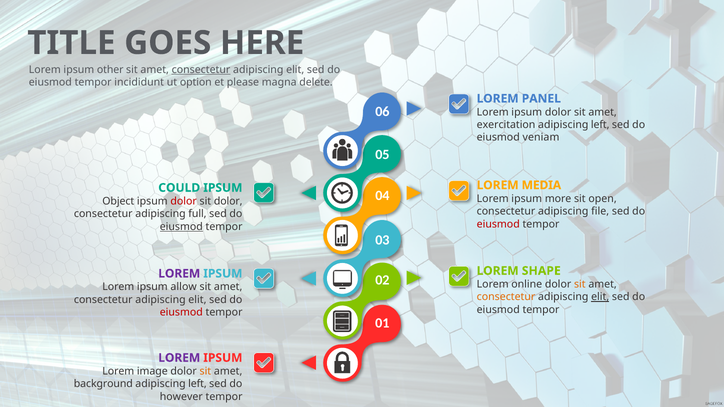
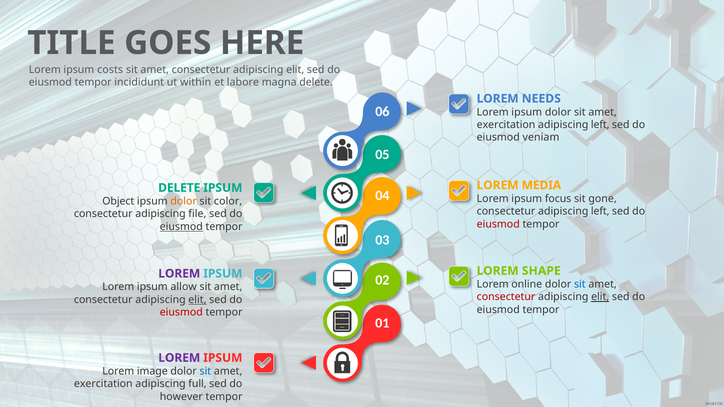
other: other -> costs
consectetur at (201, 70) underline: present -> none
option: option -> within
please: please -> labore
PANEL: PANEL -> NEEDS
COULD at (179, 188): COULD -> DELETE
more: more -> focus
open: open -> gone
dolor at (184, 201) colour: red -> orange
sit dolor: dolor -> color
consectetur adipiscing file: file -> left
full: full -> file
sit at (580, 284) colour: orange -> blue
consectetur at (506, 297) colour: orange -> red
elit at (197, 300) underline: none -> present
sit at (205, 372) colour: orange -> blue
background at (103, 384): background -> exercitation
left at (197, 384): left -> full
